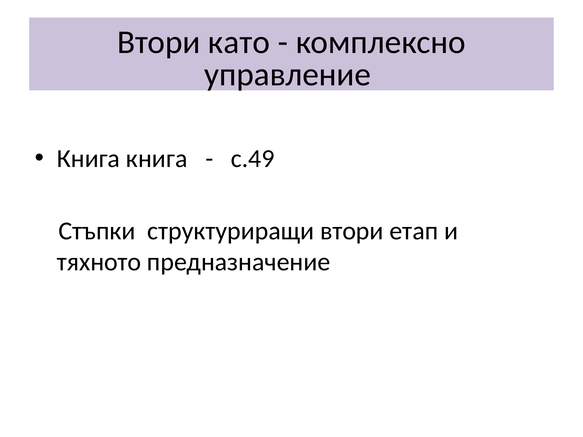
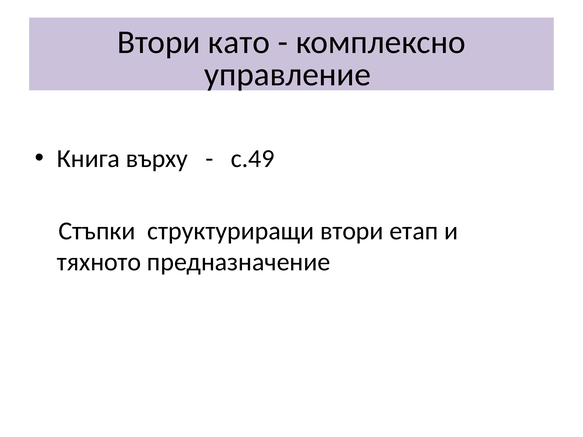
Книга книга: книга -> върху
